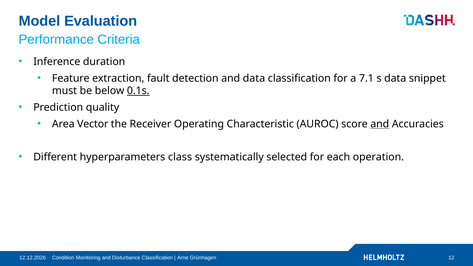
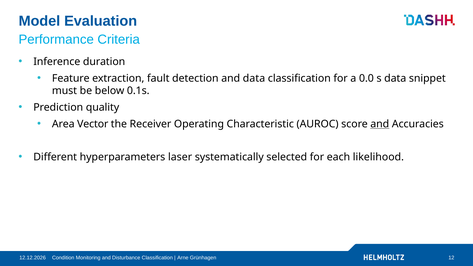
7.1: 7.1 -> 0.0
0.1s underline: present -> none
class: class -> laser
operation: operation -> likelihood
